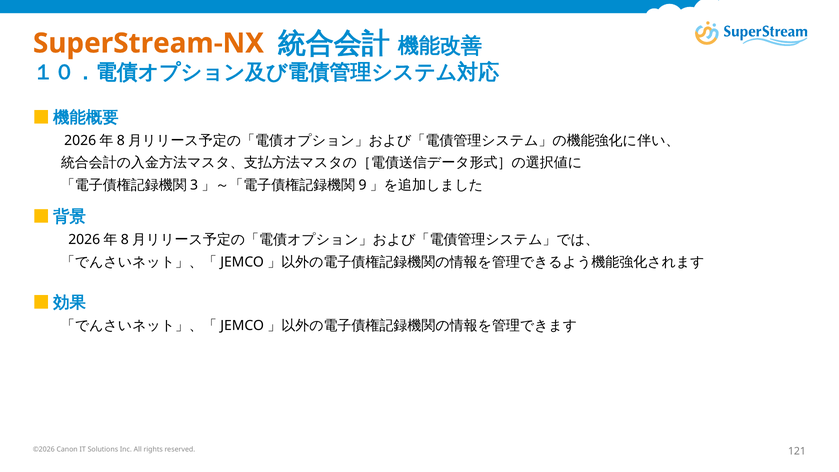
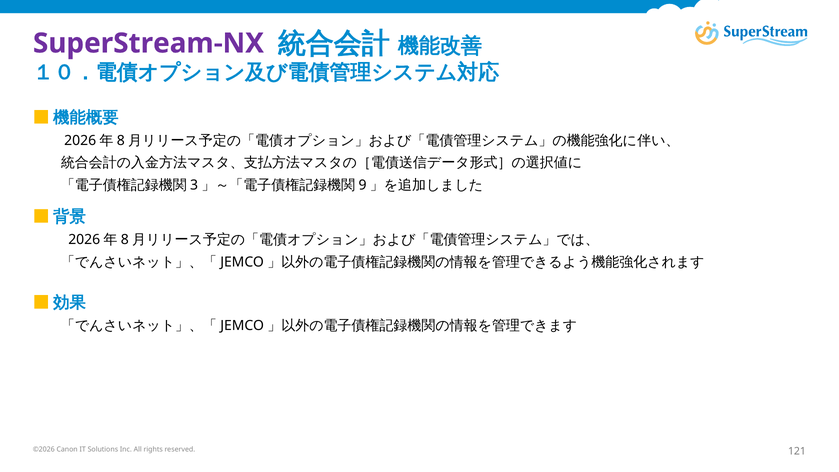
SuperStream-NX colour: orange -> purple
